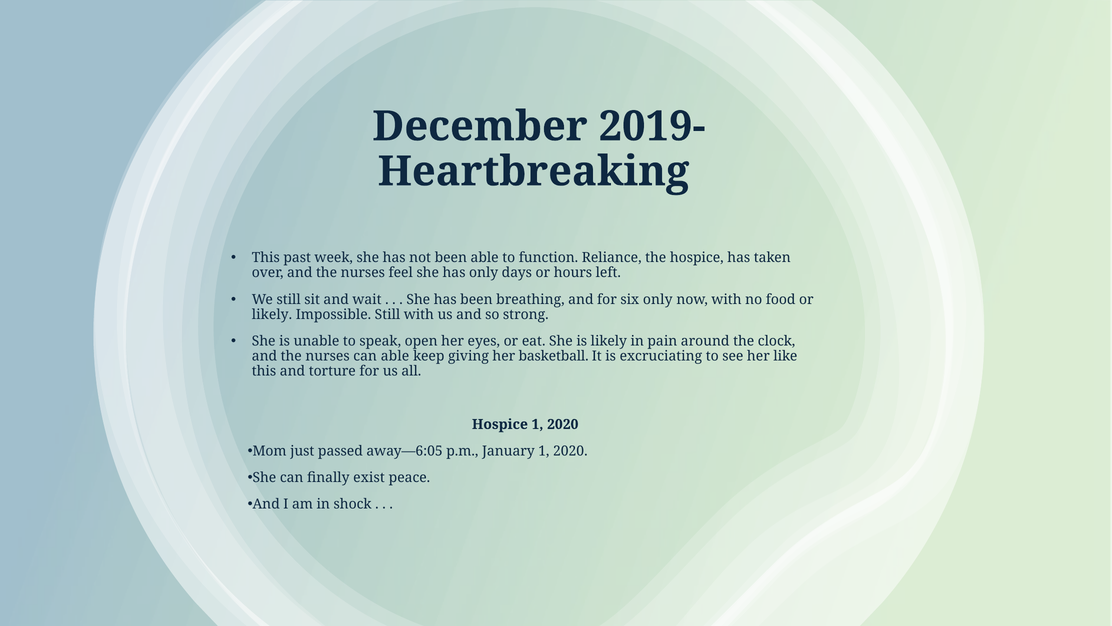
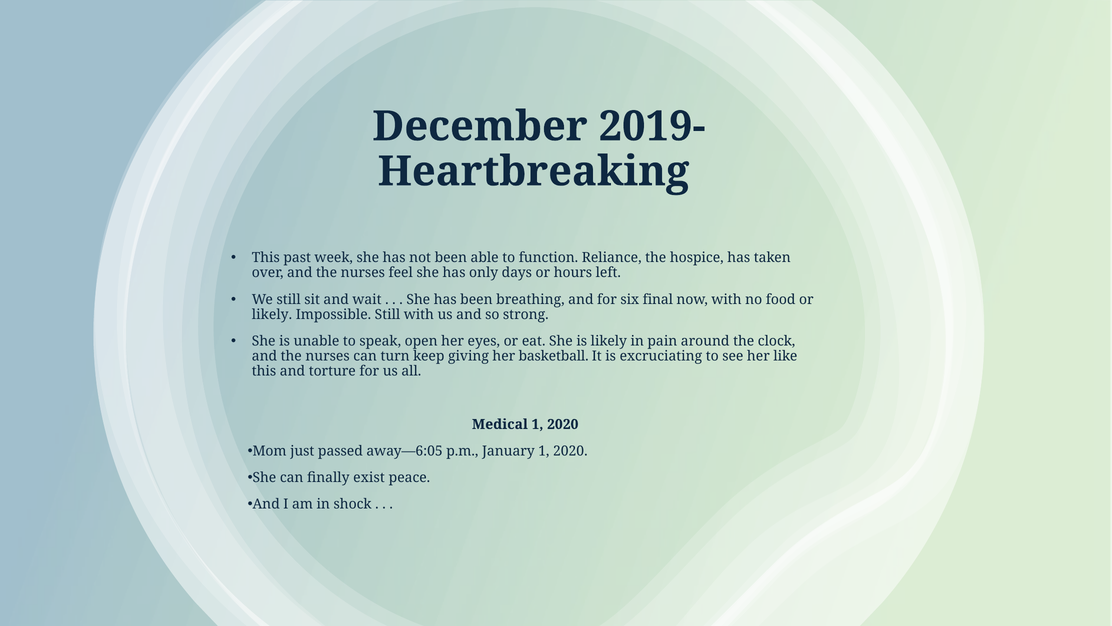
six only: only -> final
can able: able -> turn
Hospice at (500, 424): Hospice -> Medical
